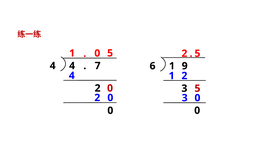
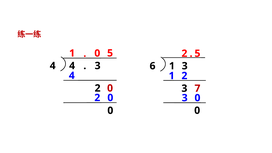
4 7: 7 -> 3
1 9: 9 -> 3
3 5: 5 -> 7
